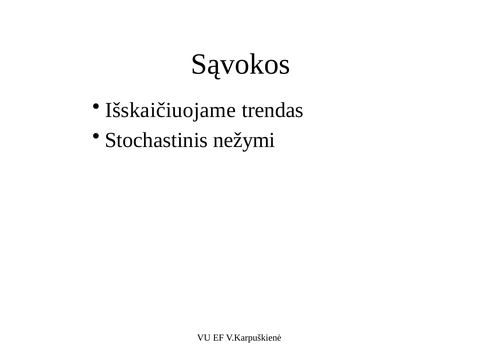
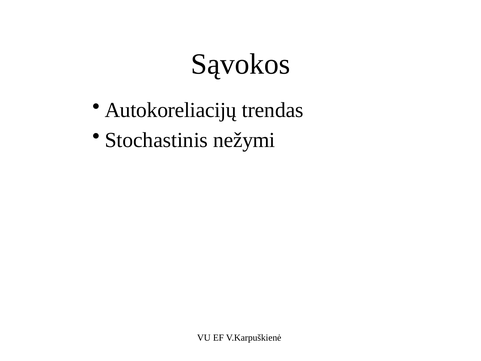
Išskaičiuojame: Išskaičiuojame -> Autokoreliacijų
